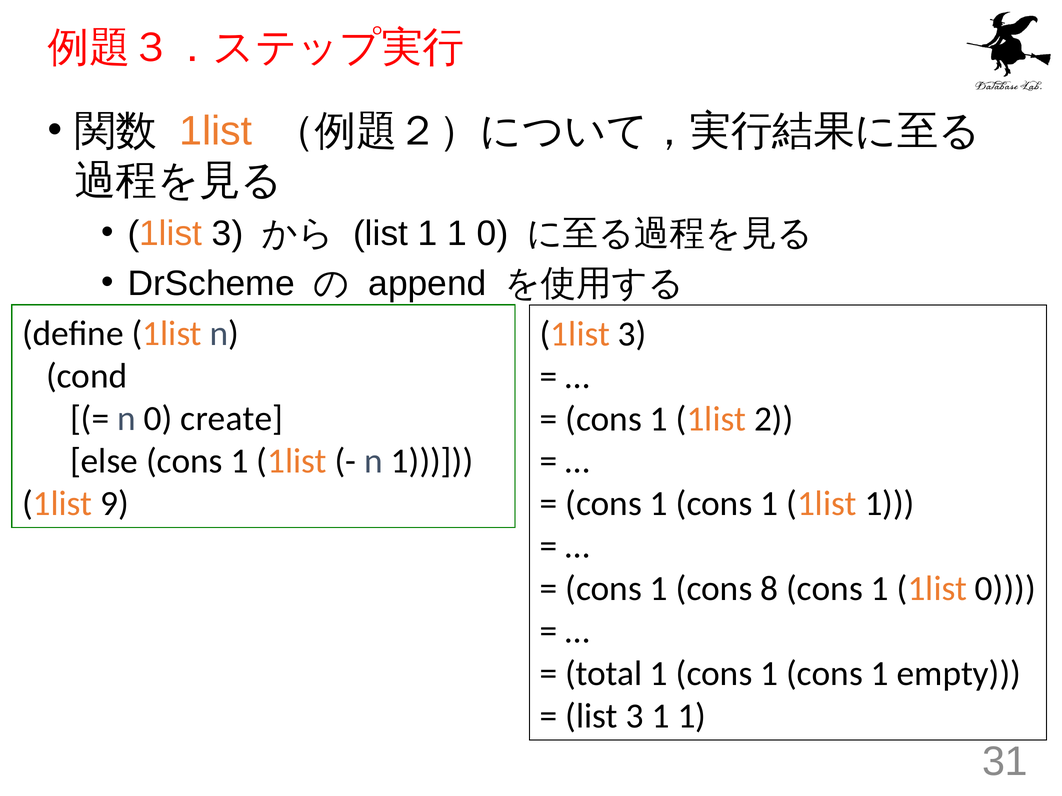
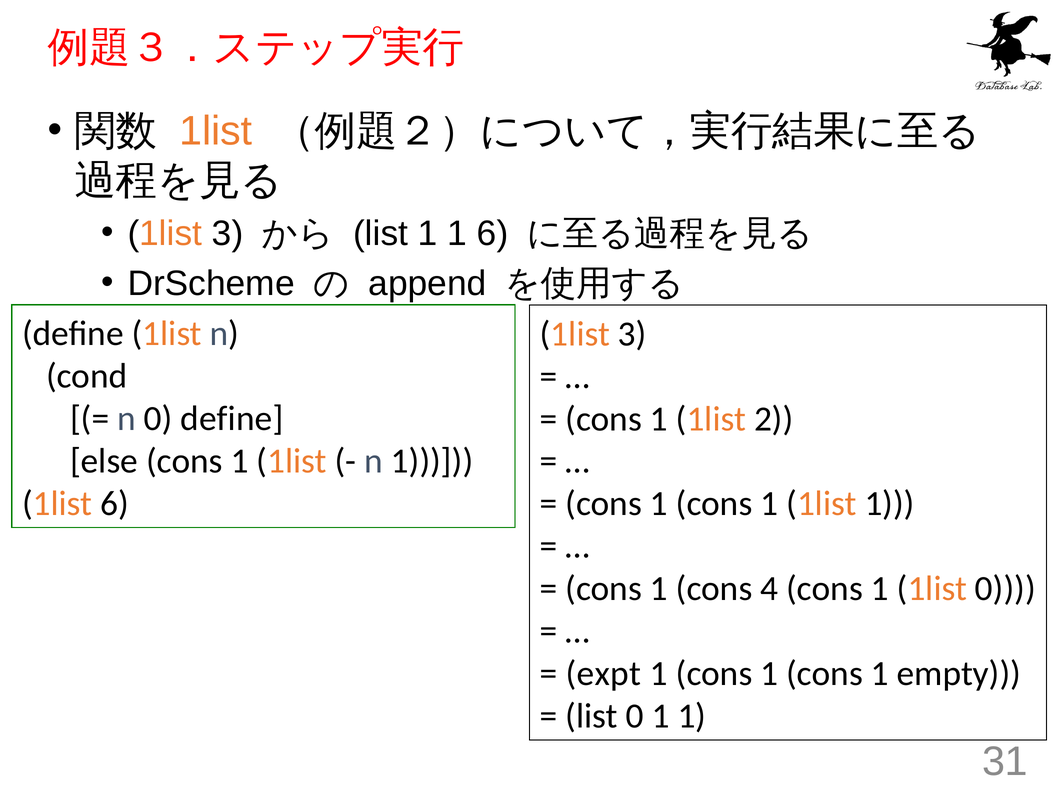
1 0: 0 -> 6
0 create: create -> define
1list 9: 9 -> 6
8: 8 -> 4
total: total -> expt
list 3: 3 -> 0
